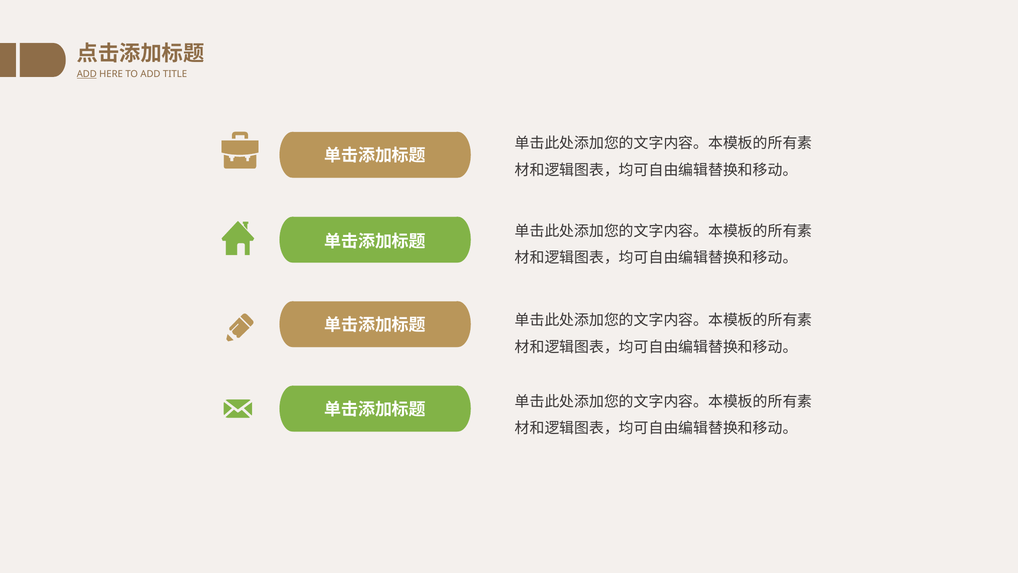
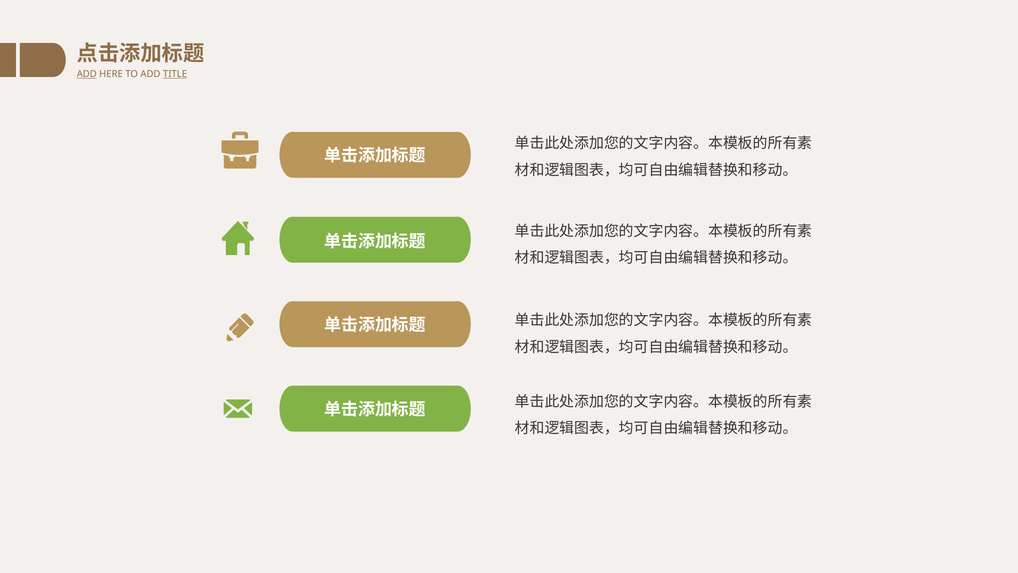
TITLE underline: none -> present
